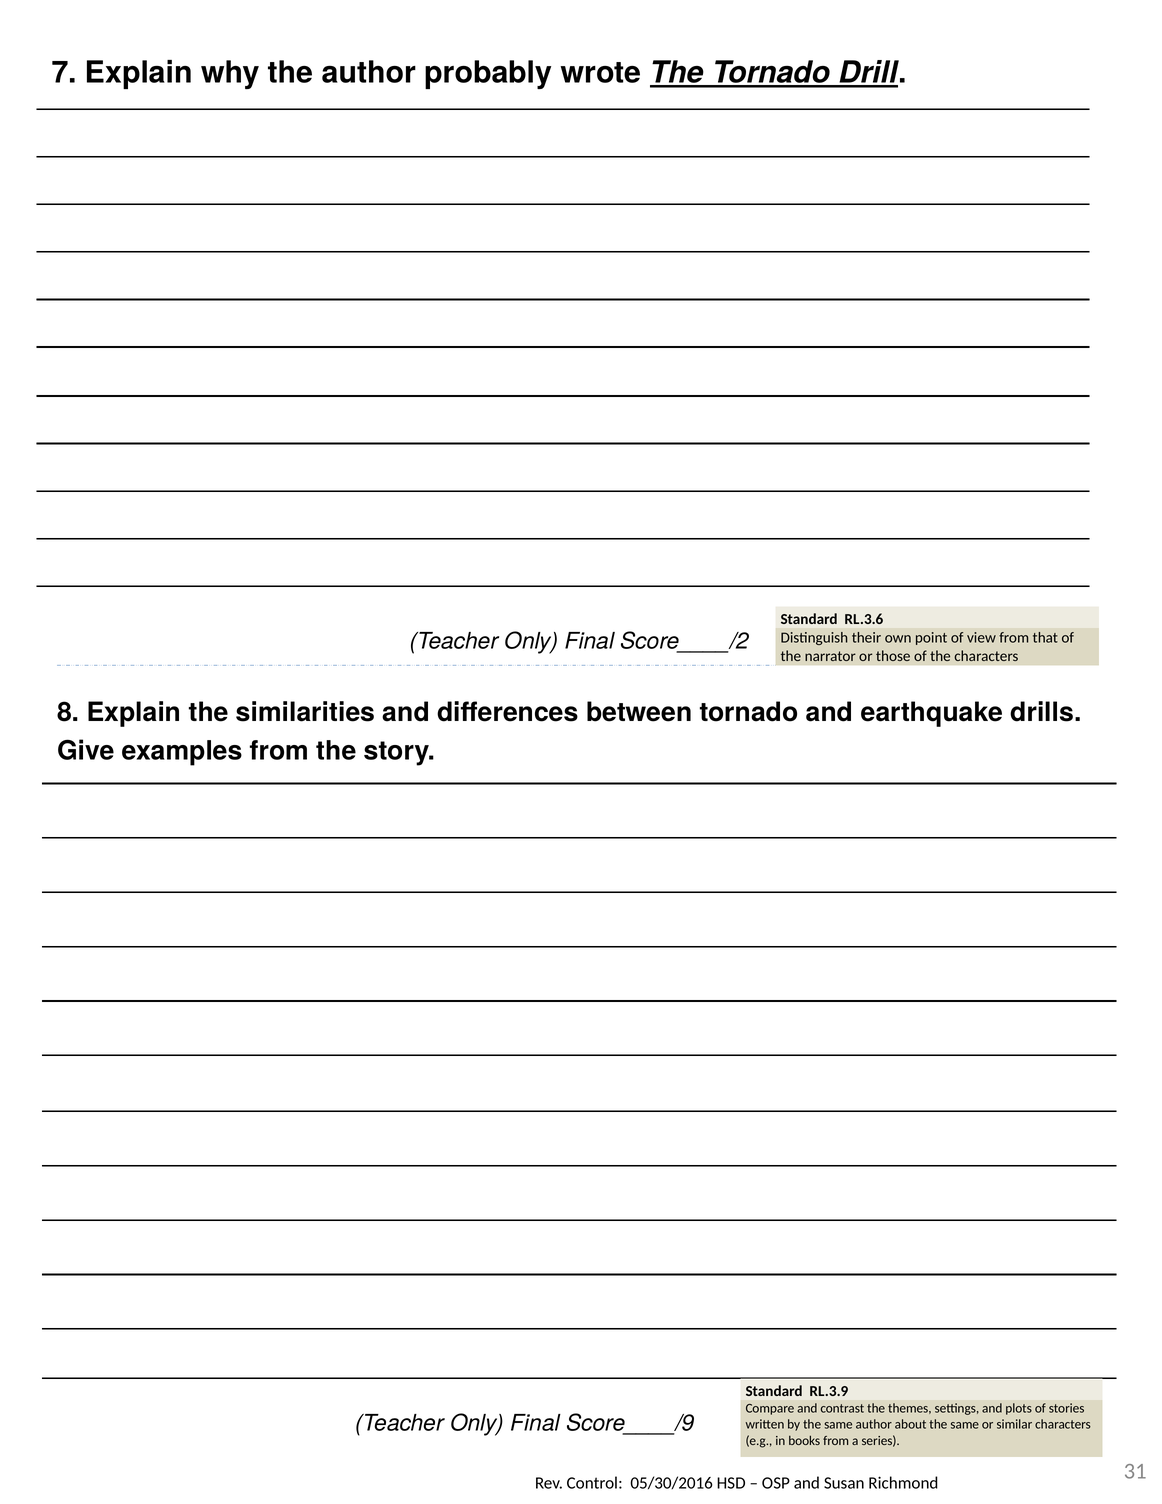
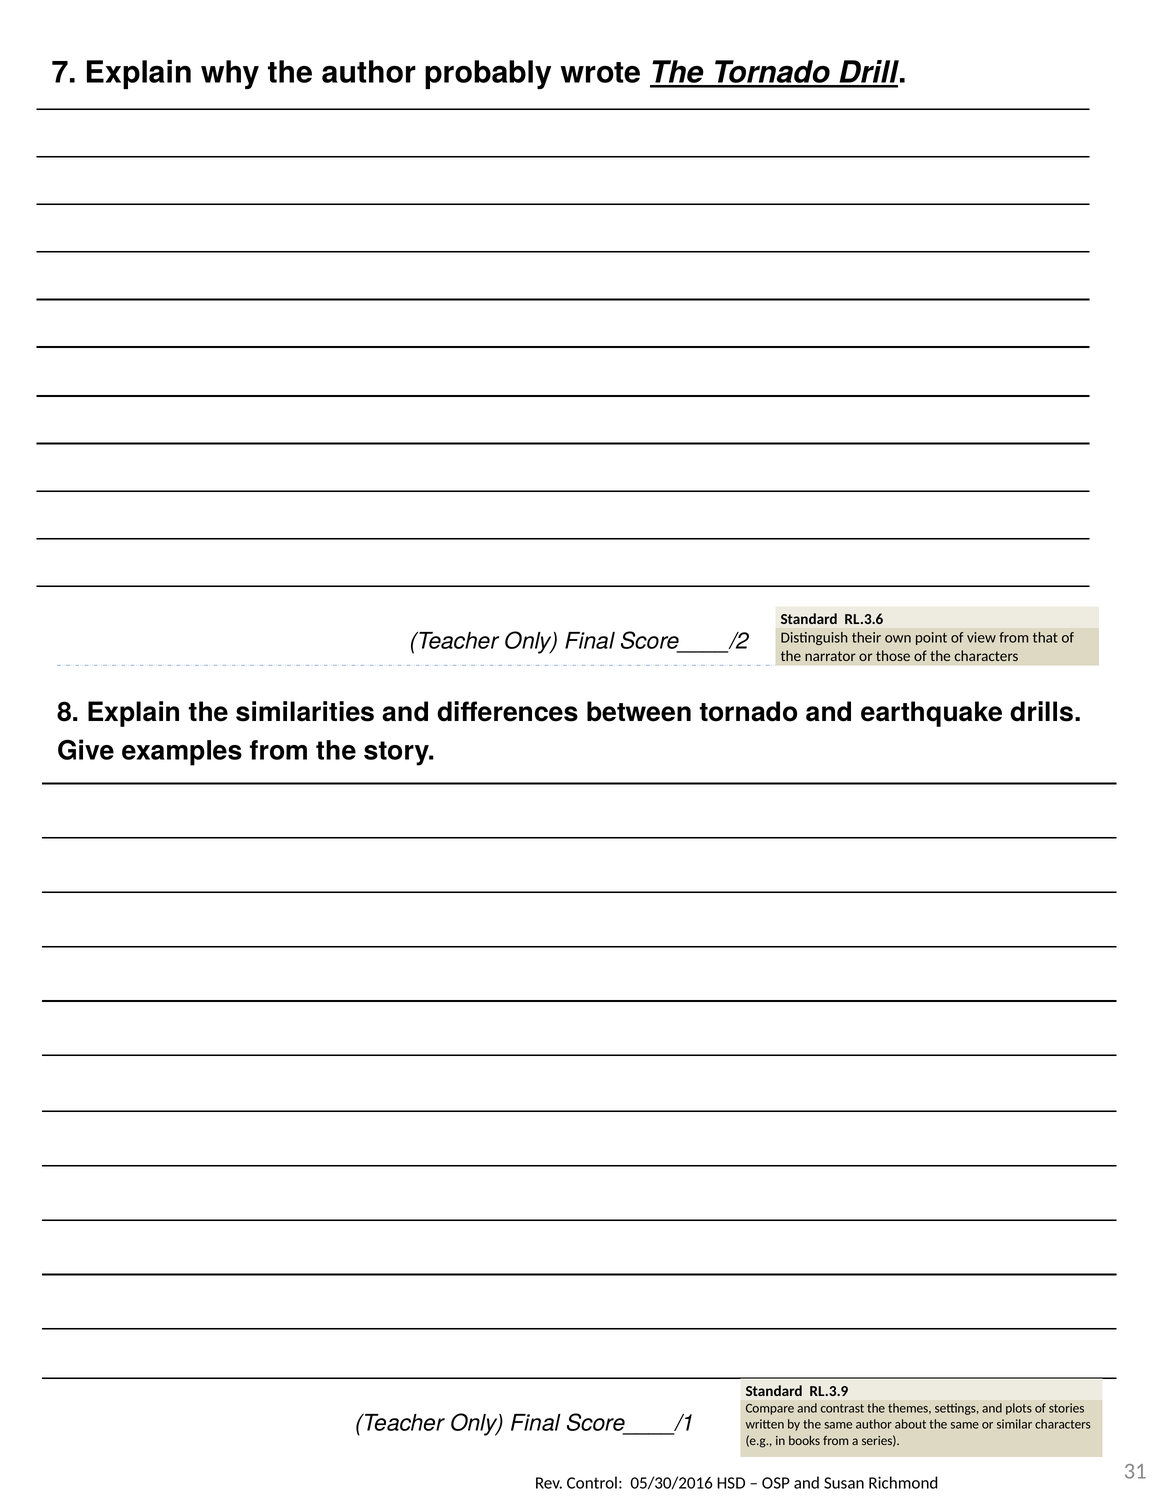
Score____/9: Score____/9 -> Score____/1
